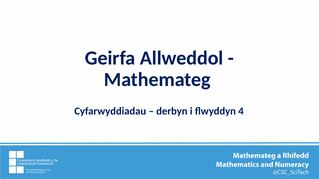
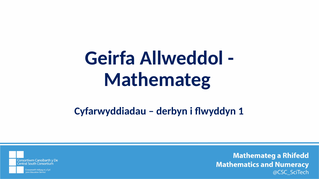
4: 4 -> 1
